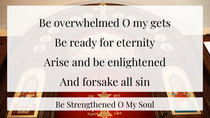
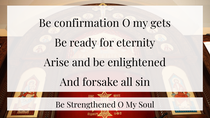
overwhelmed: overwhelmed -> confirmation
